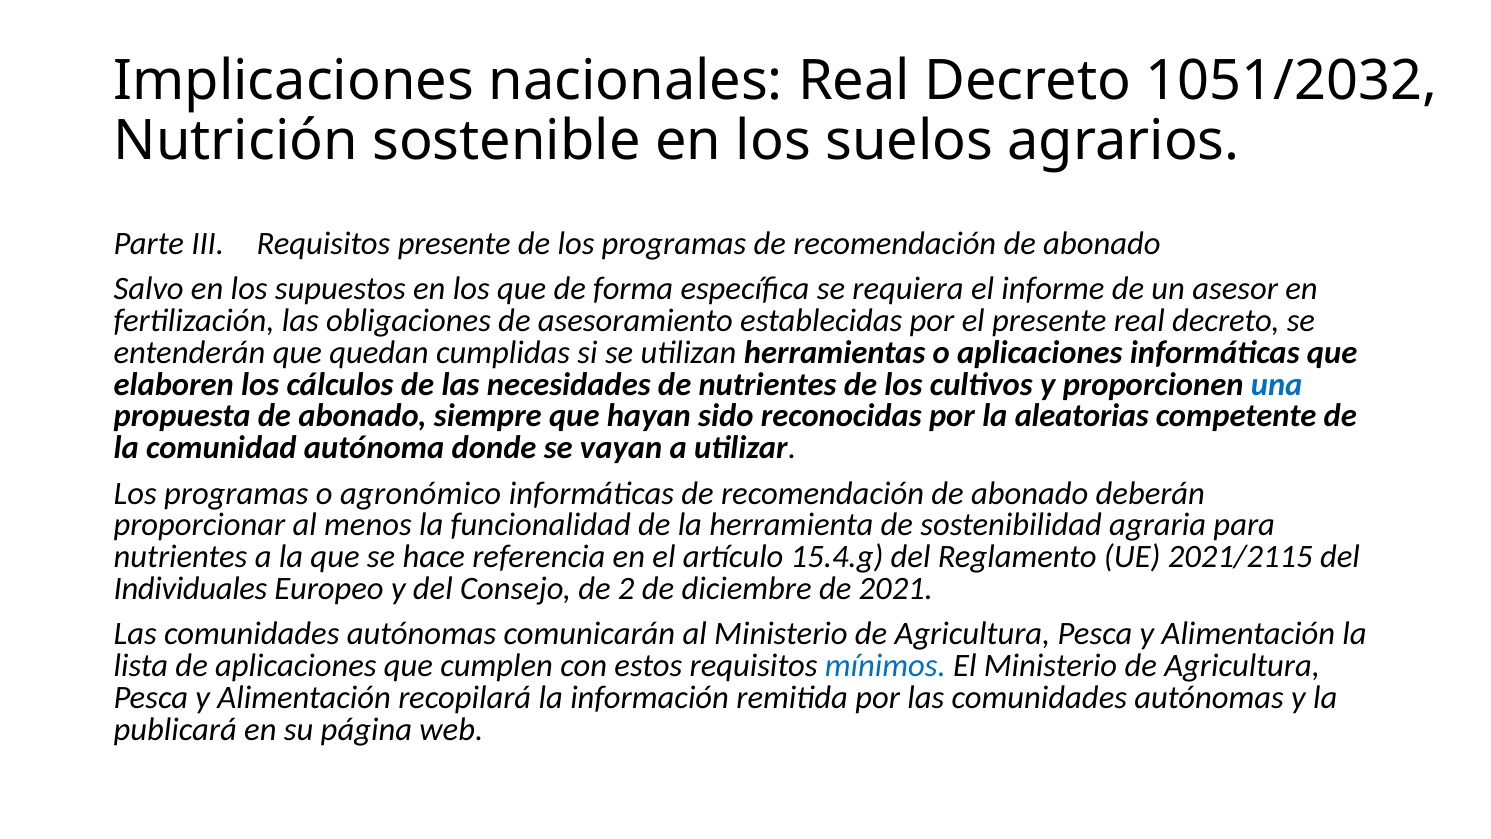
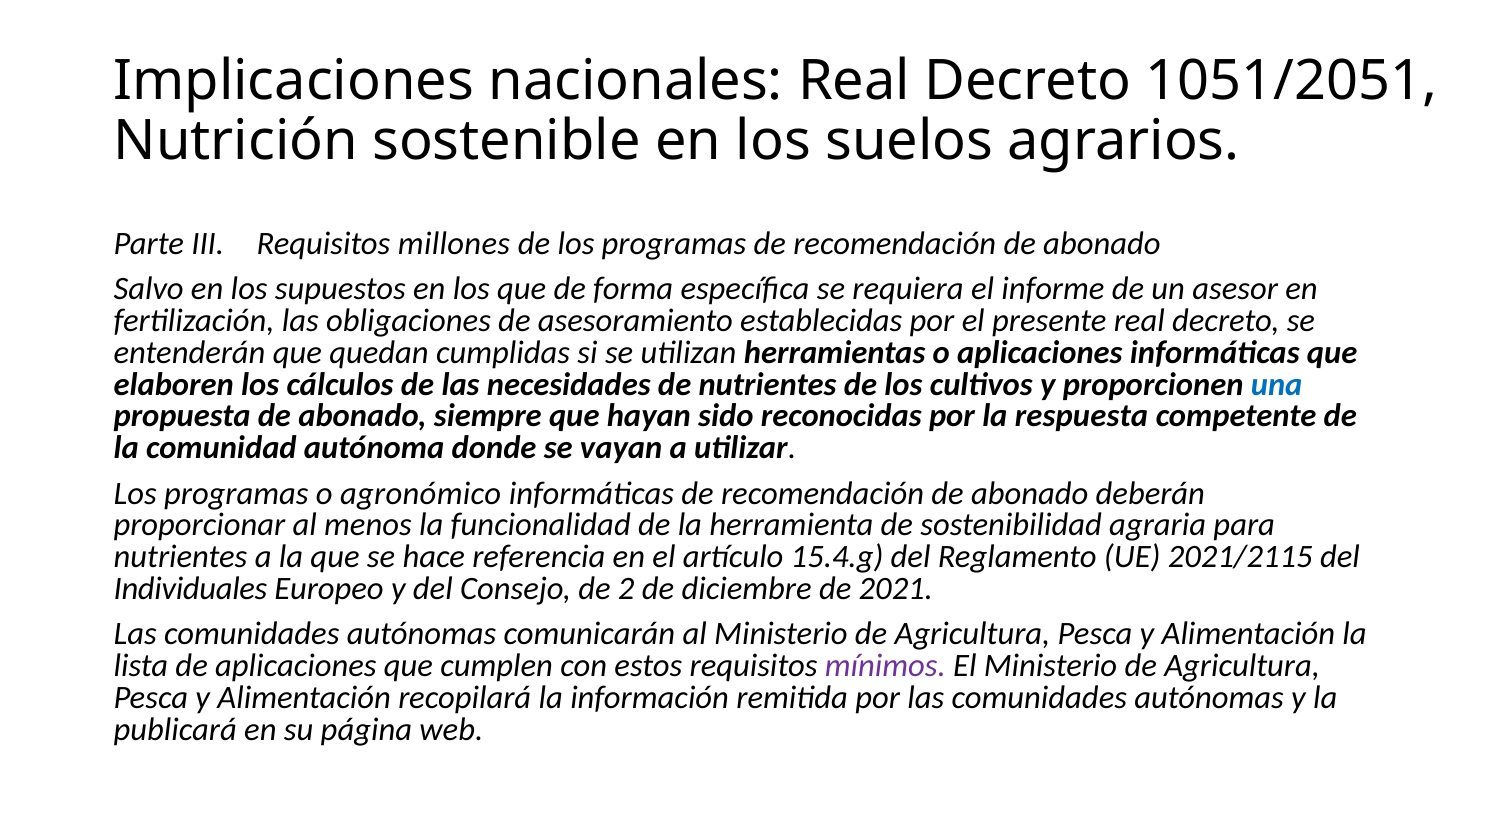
1051/2032: 1051/2032 -> 1051/2051
Requisitos presente: presente -> millones
aleatorias: aleatorias -> respuesta
mínimos colour: blue -> purple
